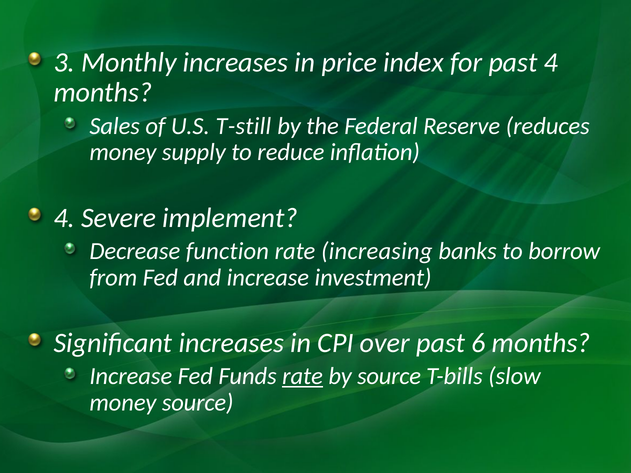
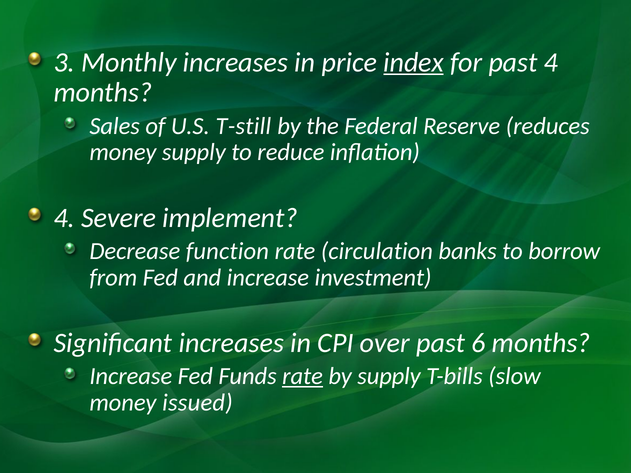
index underline: none -> present
increasing: increasing -> circulation
by source: source -> supply
money source: source -> issued
